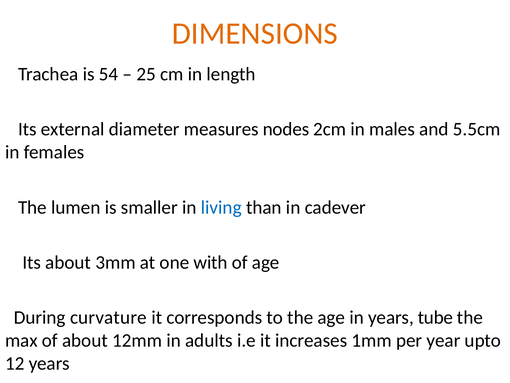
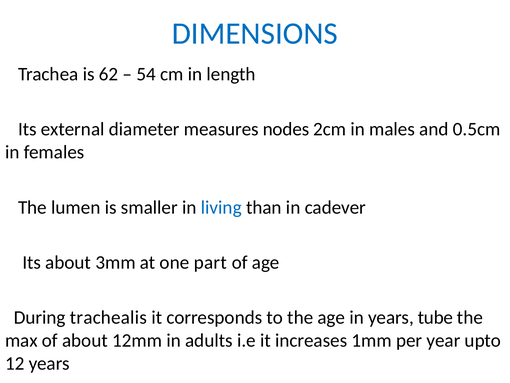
DIMENSIONS colour: orange -> blue
54: 54 -> 62
25: 25 -> 54
5.5cm: 5.5cm -> 0.5cm
with: with -> part
curvature: curvature -> trachealis
